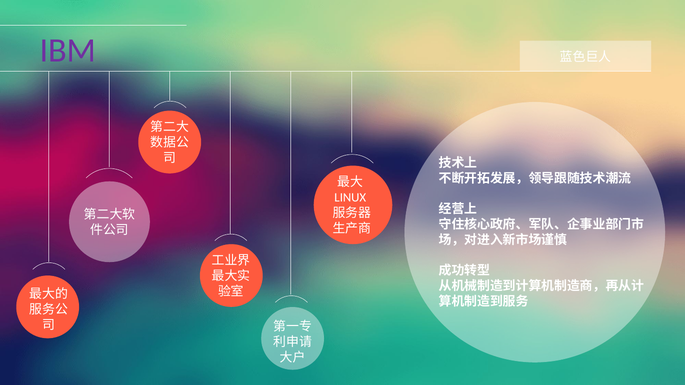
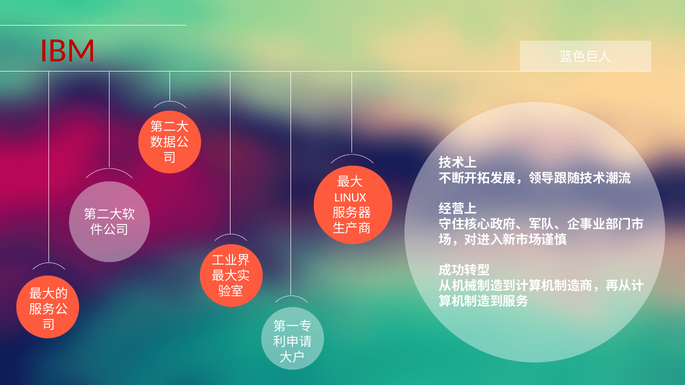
IBM colour: purple -> red
